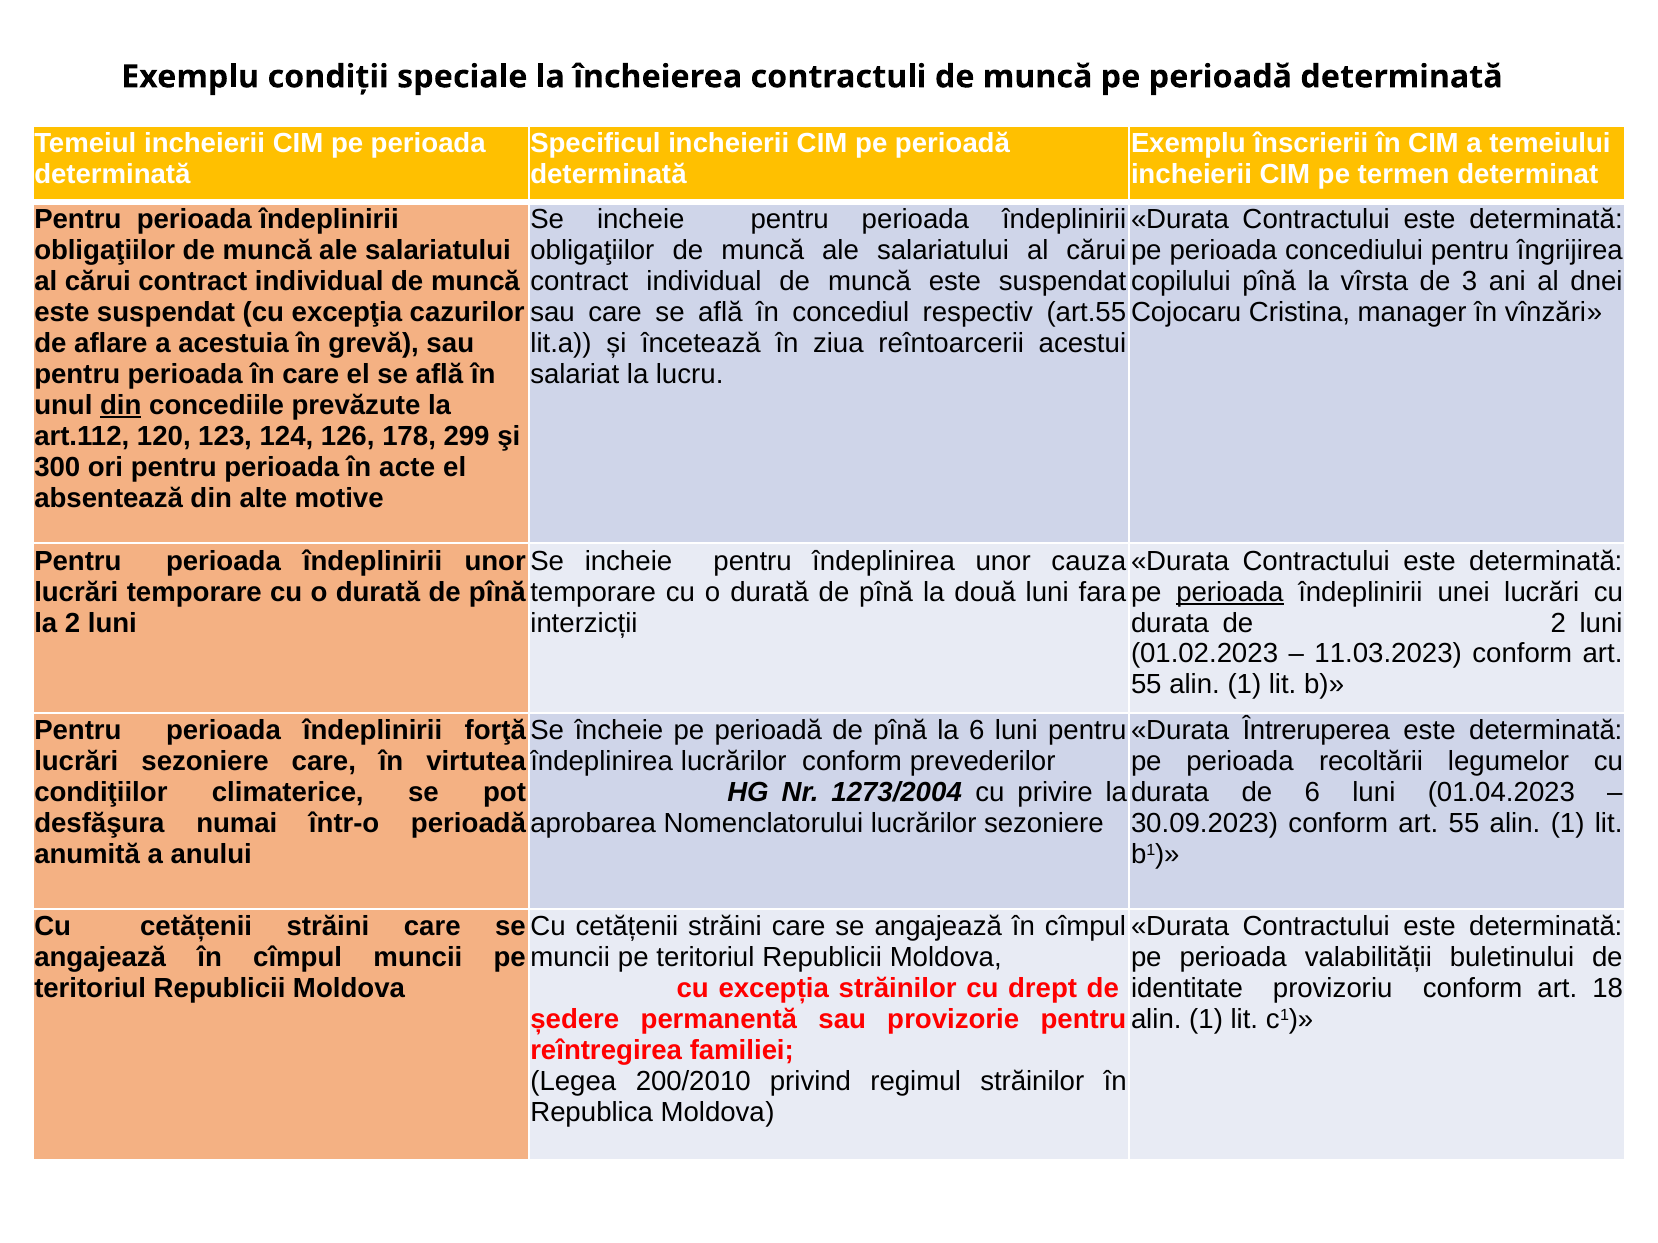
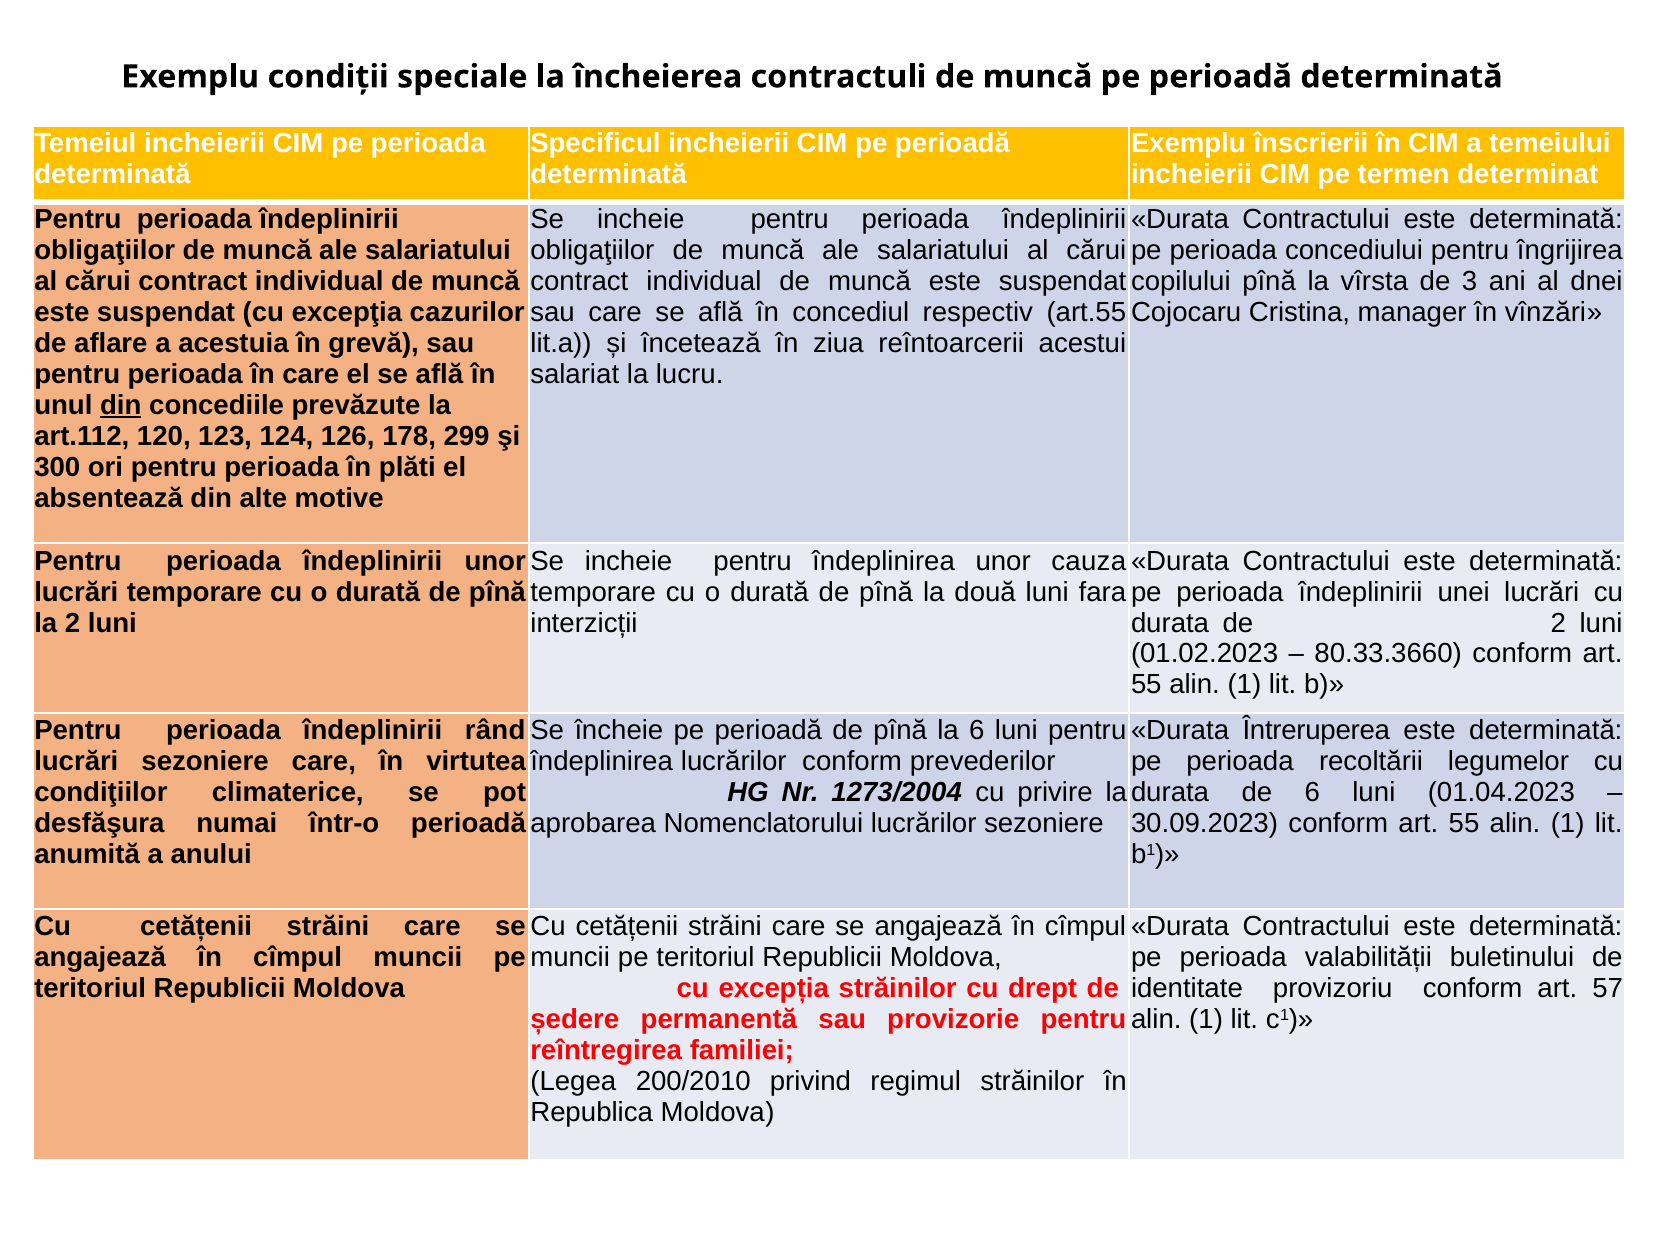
acte: acte -> plăti
perioada at (1230, 592) underline: present -> none
11.03.2023: 11.03.2023 -> 80.33.3660
forţă: forţă -> rând
18: 18 -> 57
